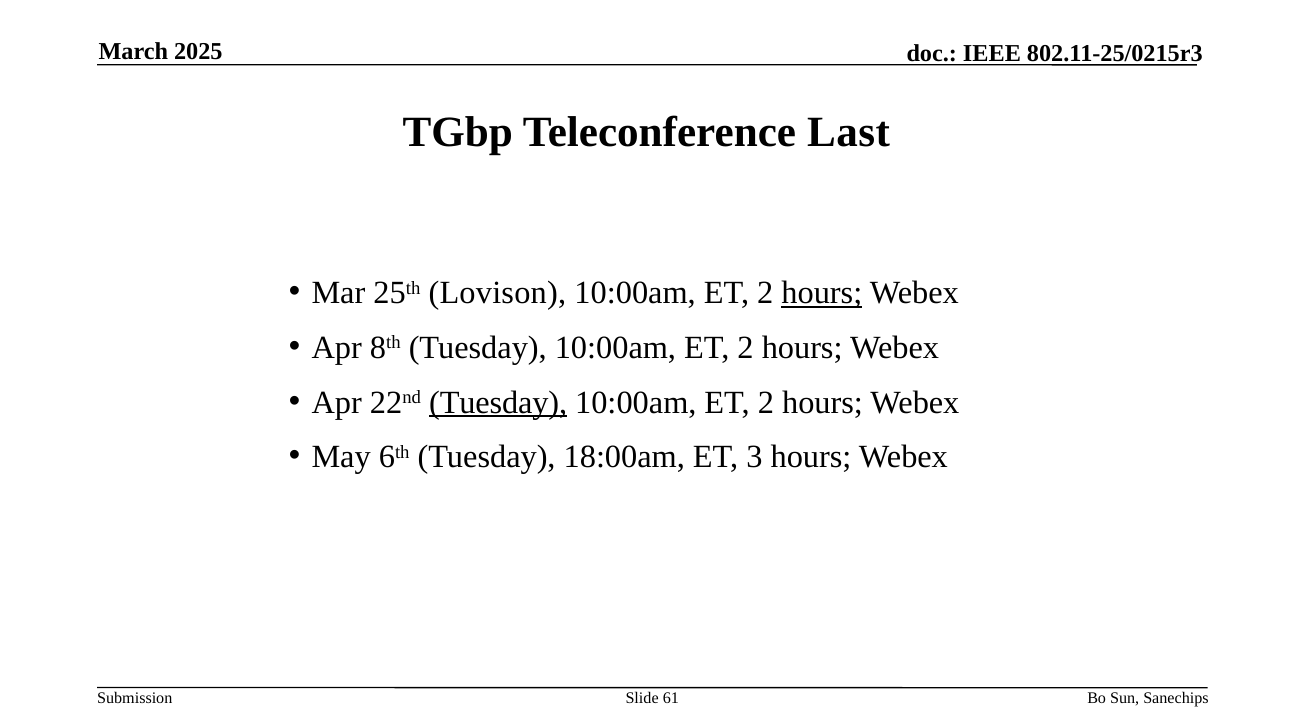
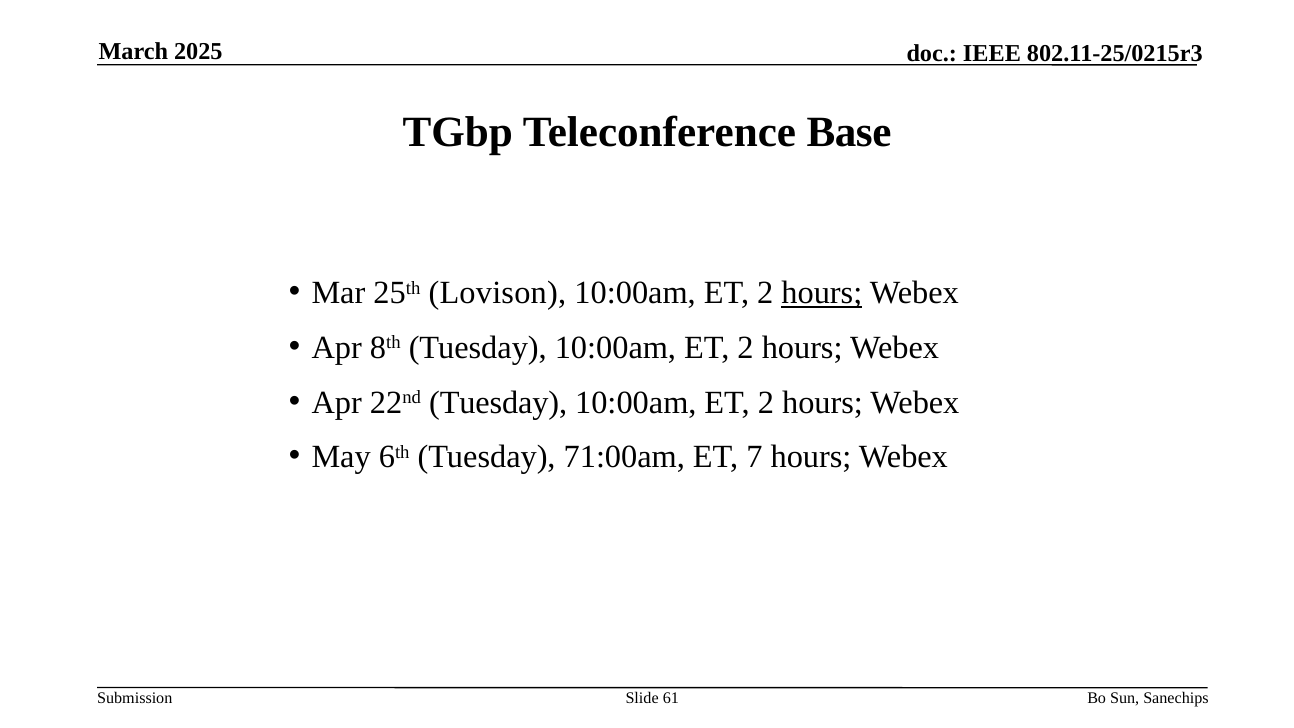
Last: Last -> Base
Tuesday at (498, 402) underline: present -> none
18:00am: 18:00am -> 71:00am
3: 3 -> 7
